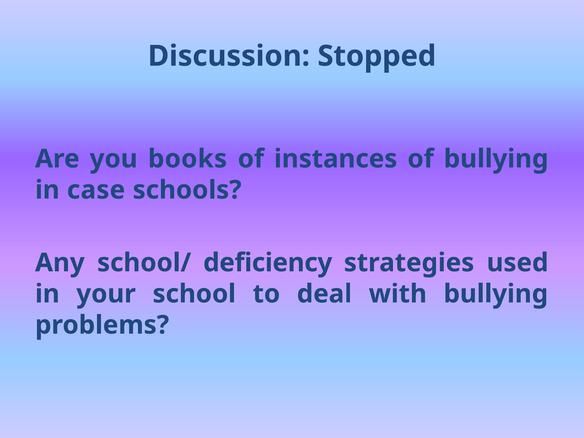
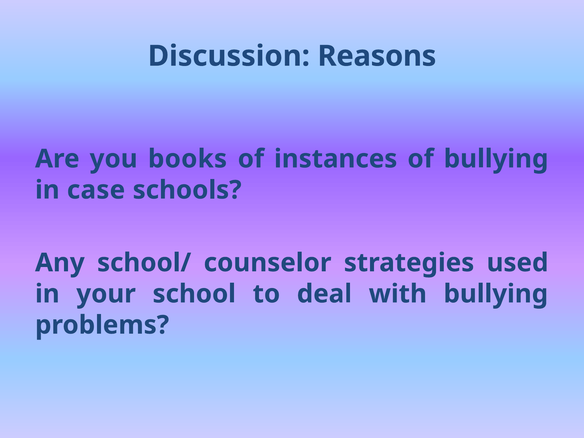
Stopped: Stopped -> Reasons
deficiency: deficiency -> counselor
